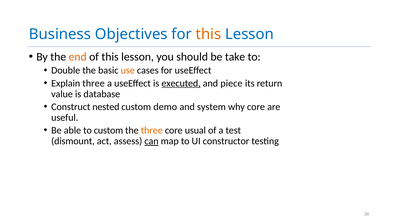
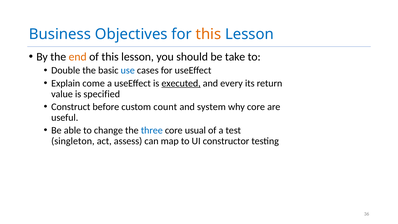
use colour: orange -> blue
Explain three: three -> come
piece: piece -> every
database: database -> specified
nested: nested -> before
demo: demo -> count
to custom: custom -> change
three at (152, 130) colour: orange -> blue
dismount: dismount -> singleton
can underline: present -> none
